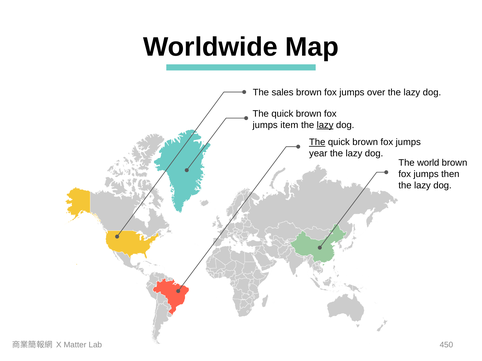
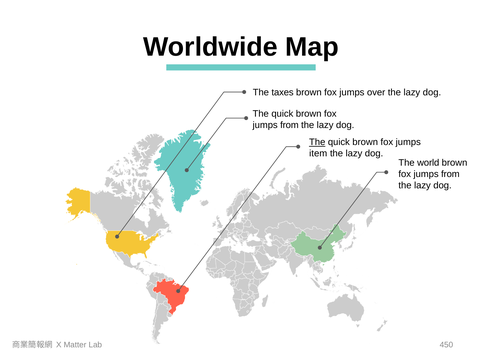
sales: sales -> taxes
item at (289, 125): item -> from
lazy at (325, 125) underline: present -> none
year: year -> item
then at (450, 174): then -> from
